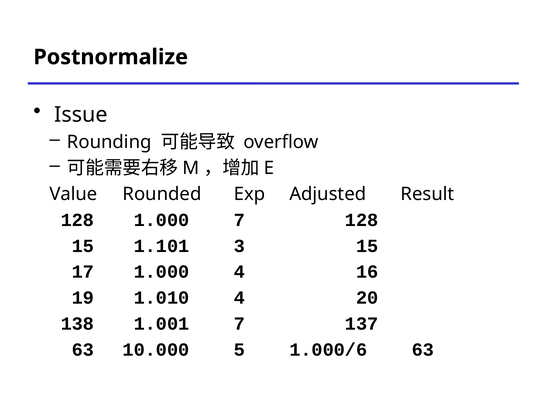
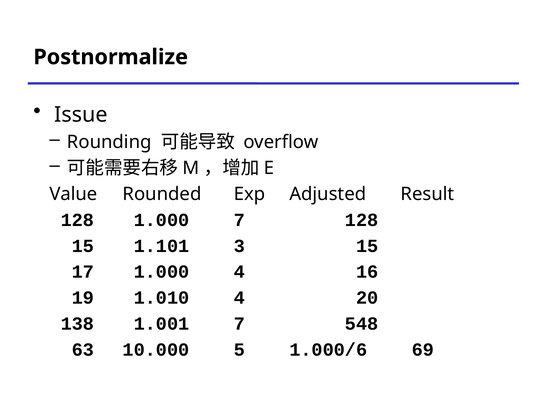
137: 137 -> 548
1.000/6 63: 63 -> 69
